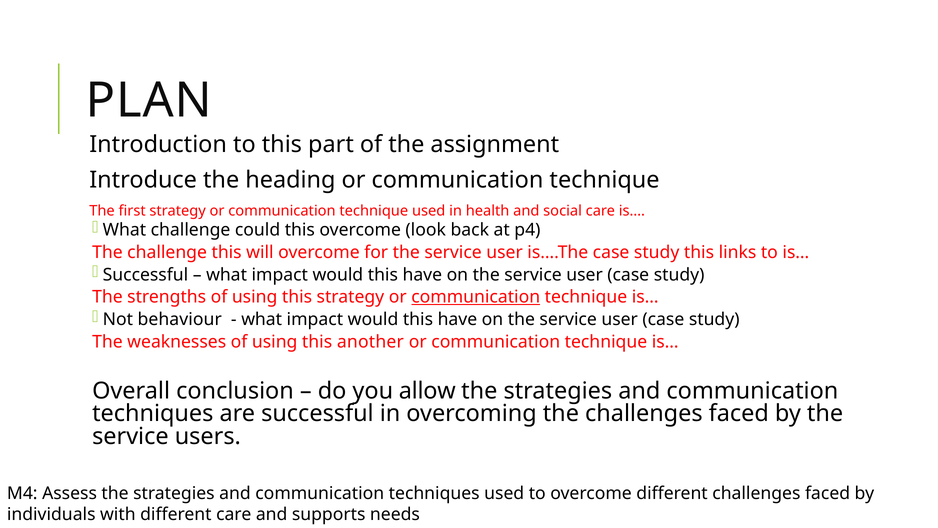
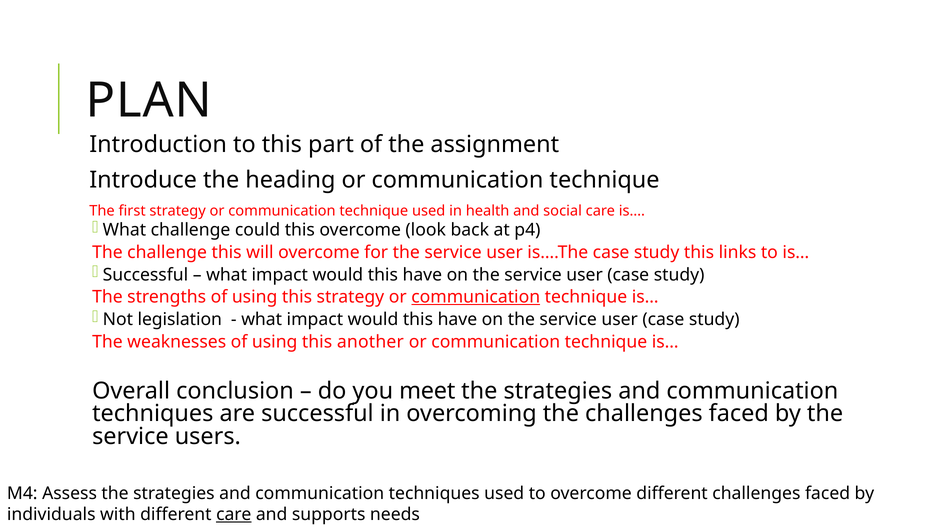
behaviour: behaviour -> legislation
allow: allow -> meet
care at (234, 514) underline: none -> present
